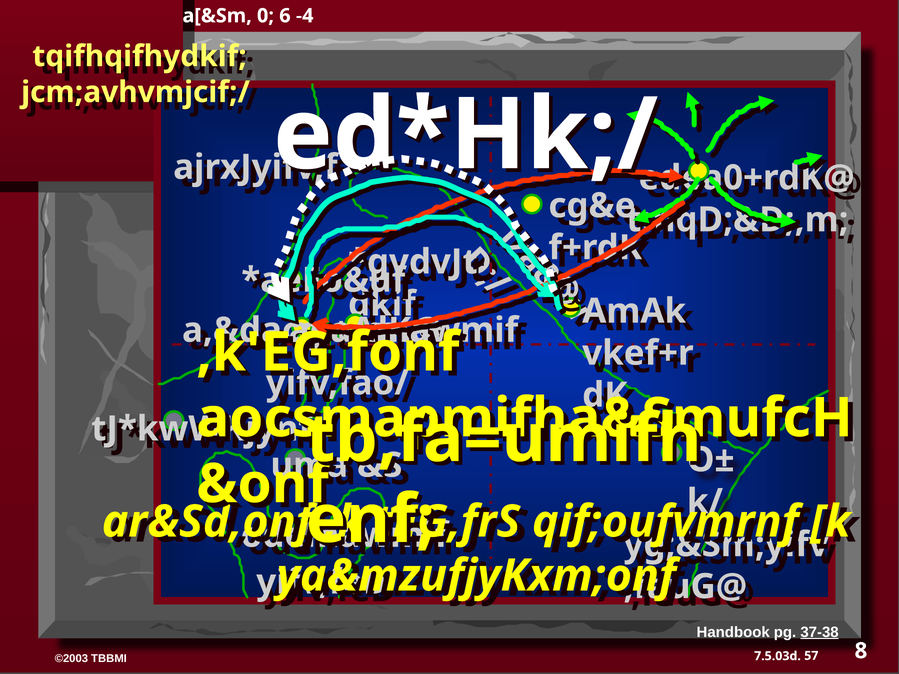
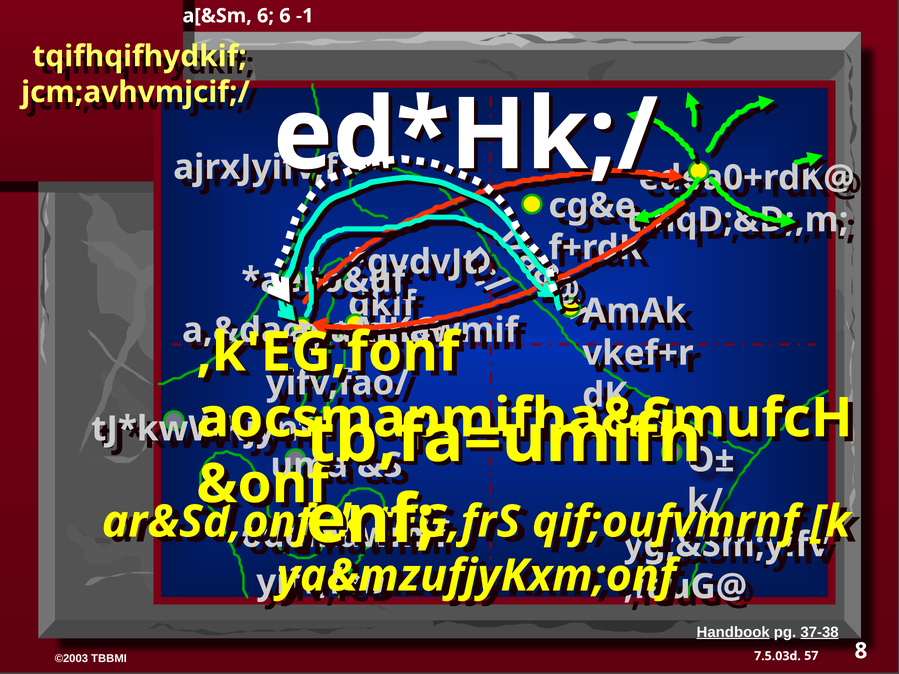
a[&Sm 0: 0 -> 6
-4: -4 -> -1
Handbook underline: none -> present
